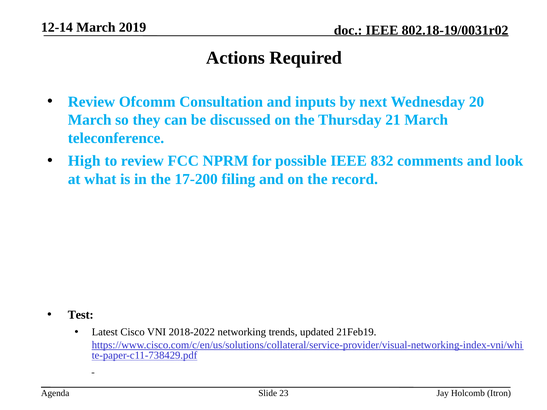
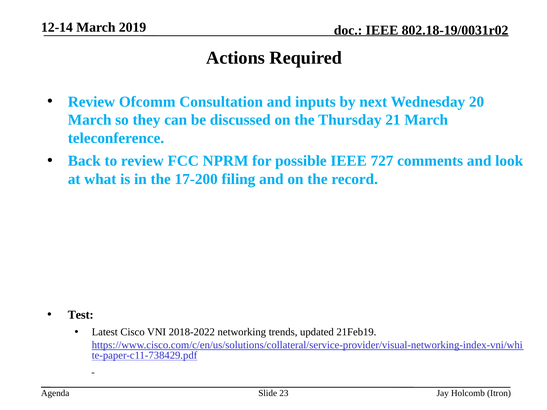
High: High -> Back
832: 832 -> 727
